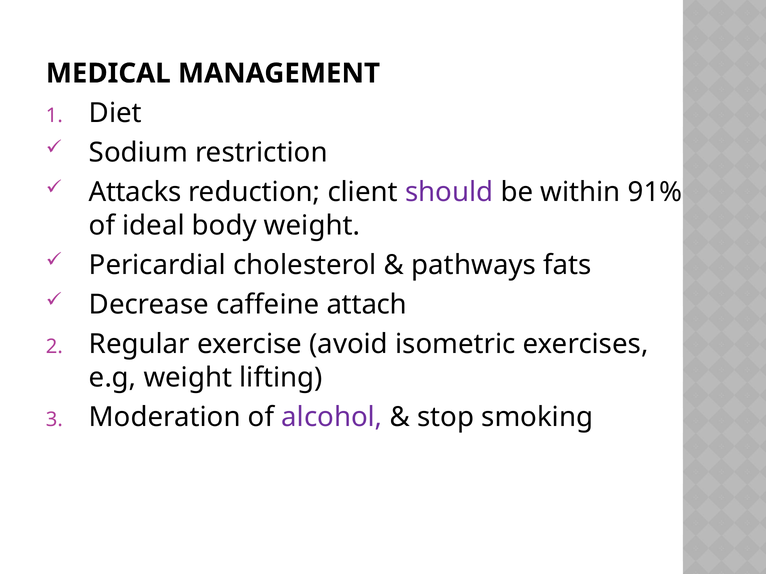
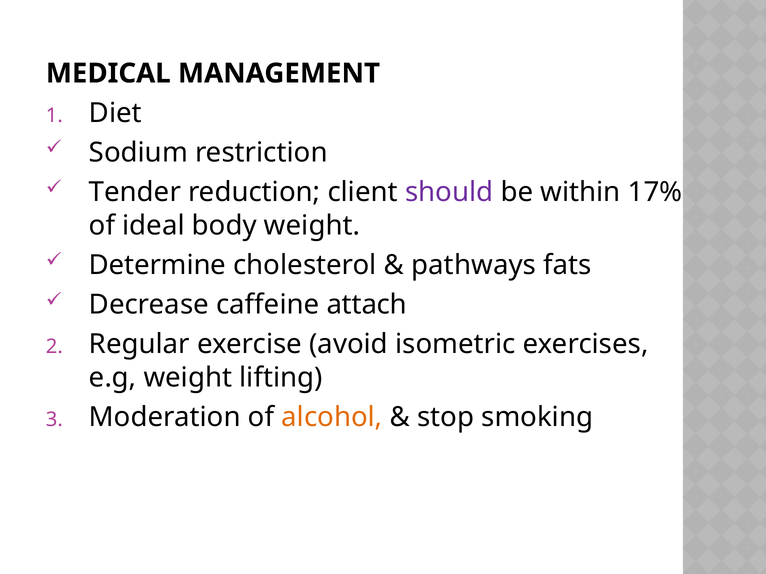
Attacks: Attacks -> Tender
91%: 91% -> 17%
Pericardial: Pericardial -> Determine
alcohol colour: purple -> orange
